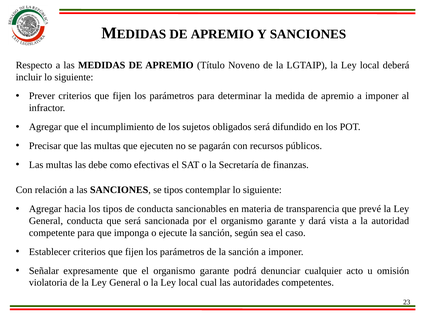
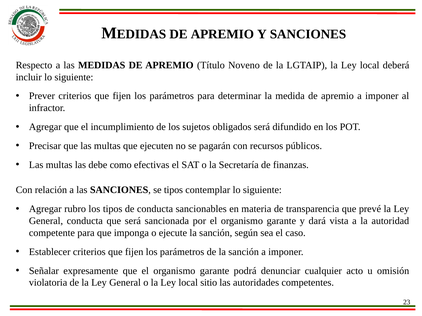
hacia: hacia -> rubro
cual: cual -> sitio
